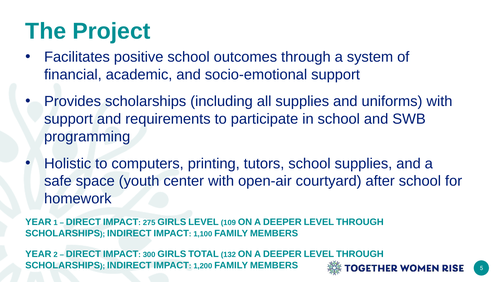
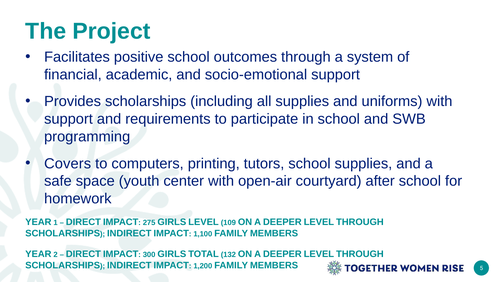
Holistic: Holistic -> Covers
